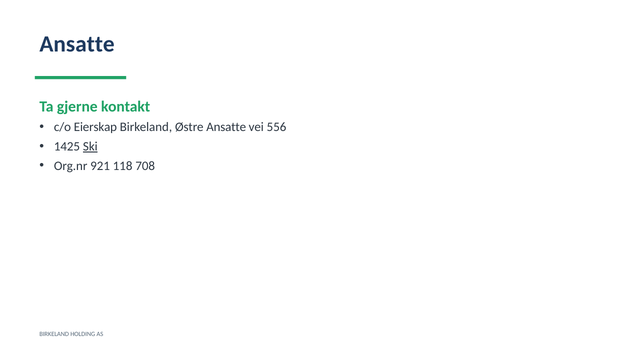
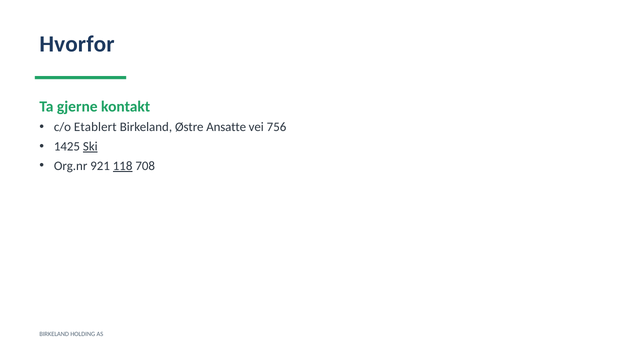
Ansatte at (77, 44): Ansatte -> Hvorfor
Eierskap: Eierskap -> Etablert
556: 556 -> 756
118 underline: none -> present
